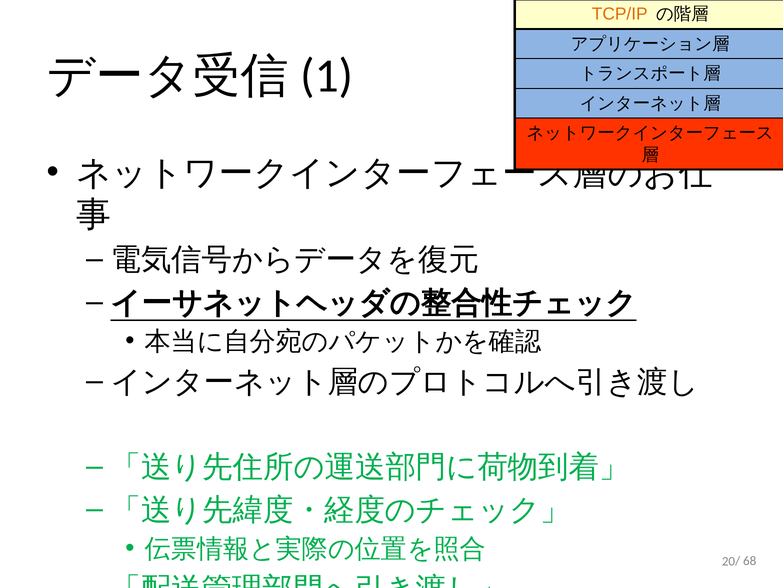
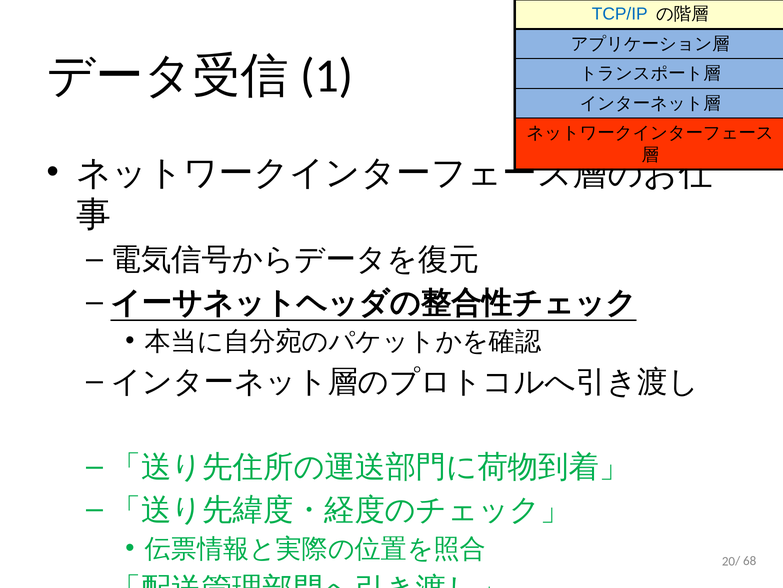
TCP/IP colour: orange -> blue
